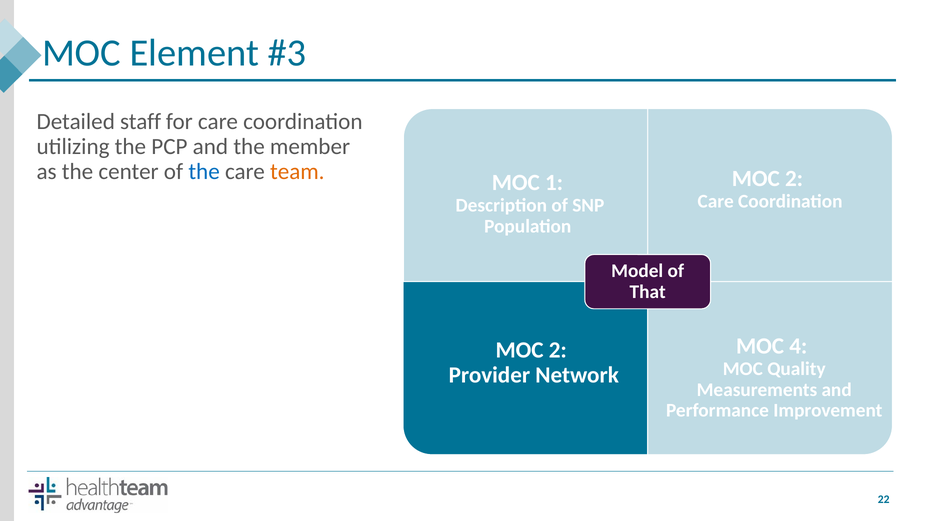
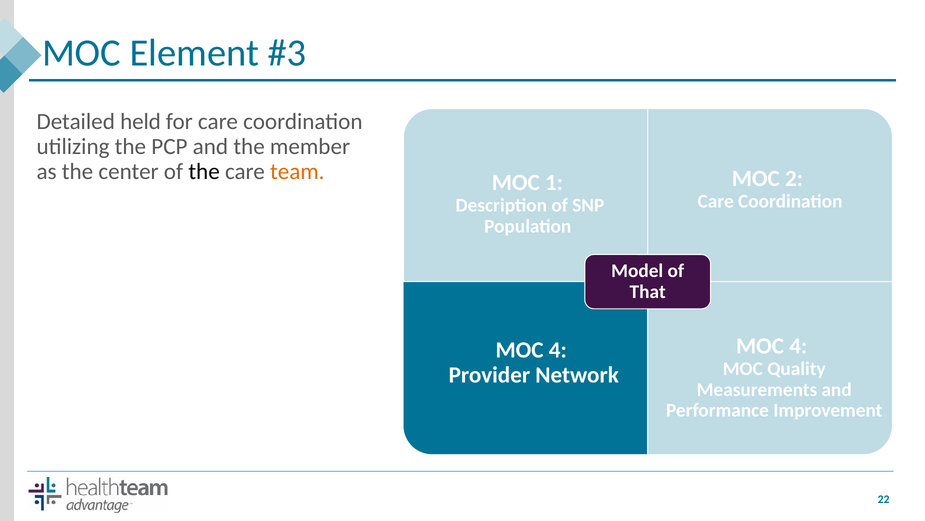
staff: staff -> held
the at (204, 171) colour: blue -> black
2 at (558, 350): 2 -> 4
